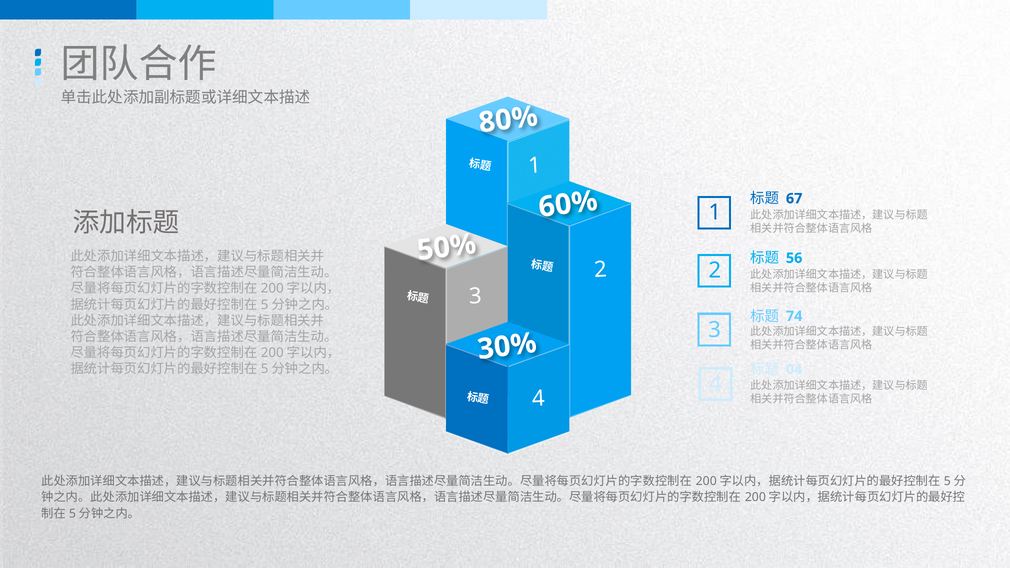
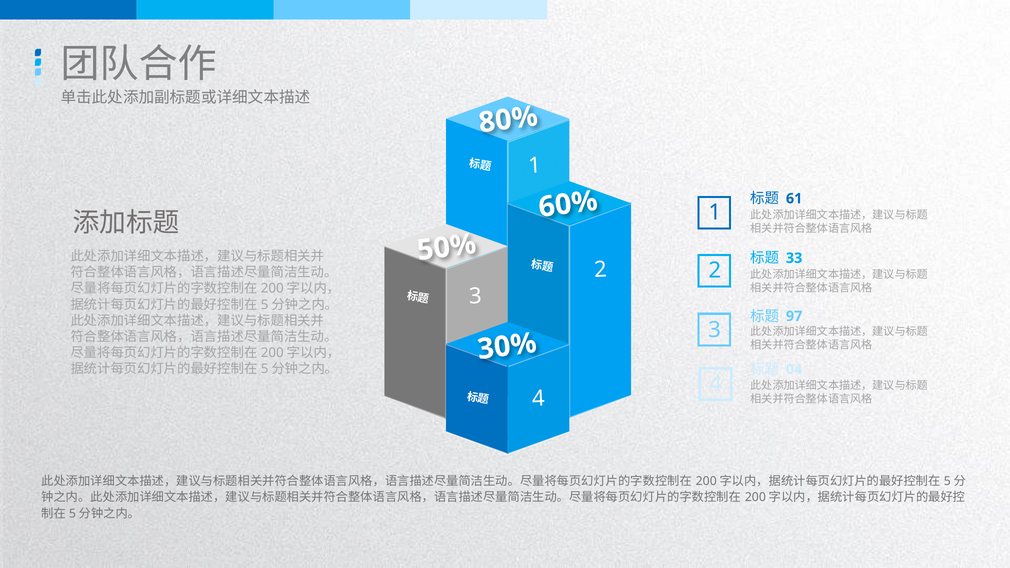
67: 67 -> 61
56: 56 -> 33
74: 74 -> 97
